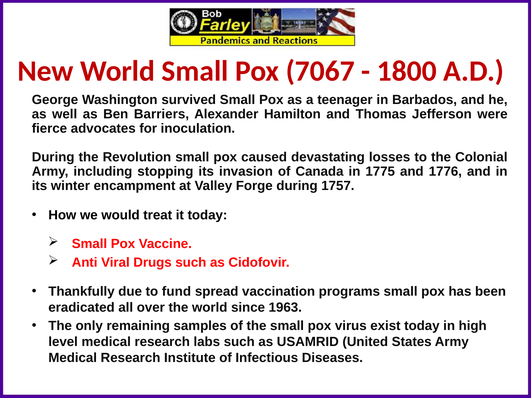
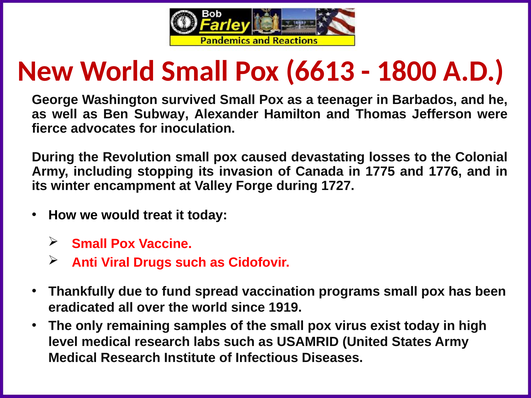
7067: 7067 -> 6613
Barriers: Barriers -> Subway
1757: 1757 -> 1727
1963: 1963 -> 1919
